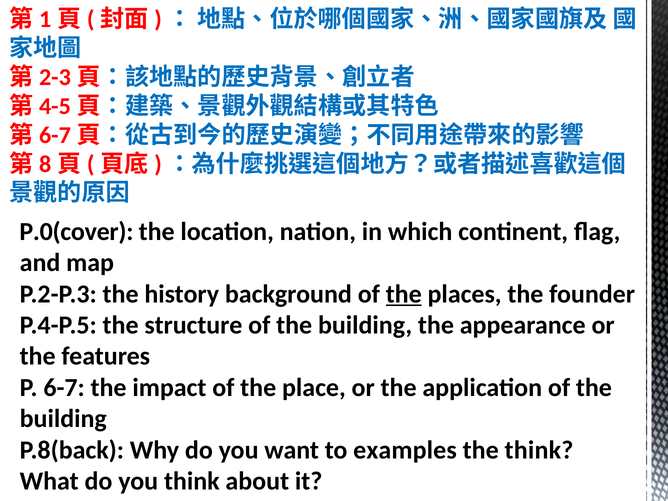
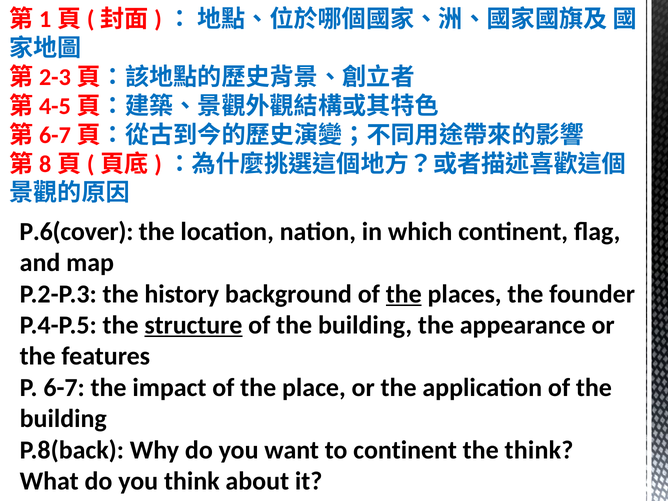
P.0(cover: P.0(cover -> P.6(cover
structure underline: none -> present
to examples: examples -> continent
